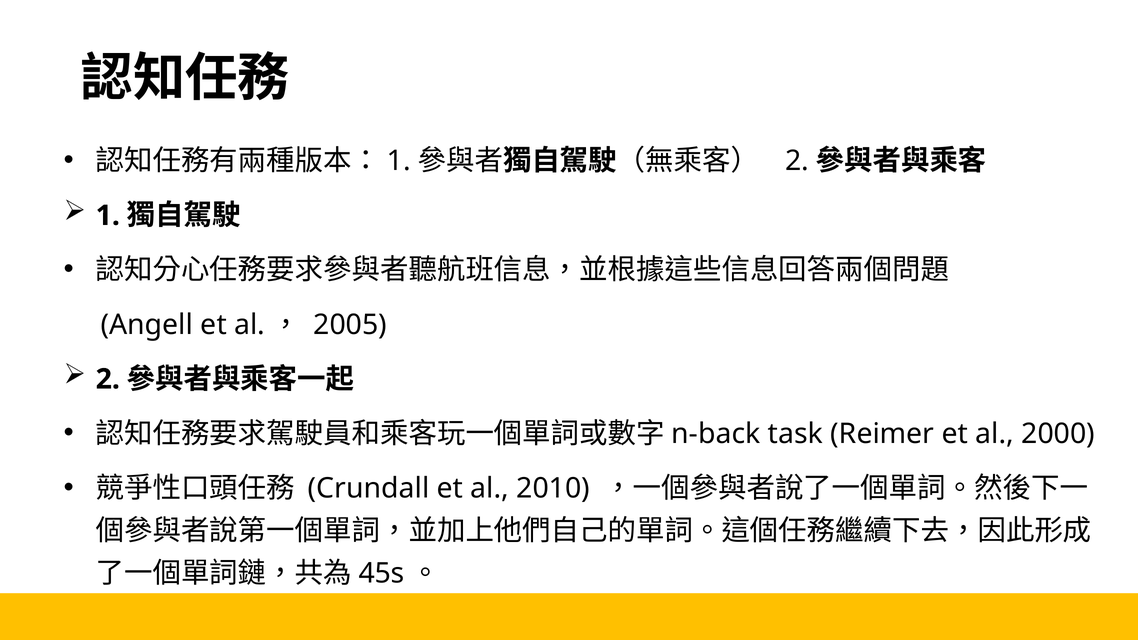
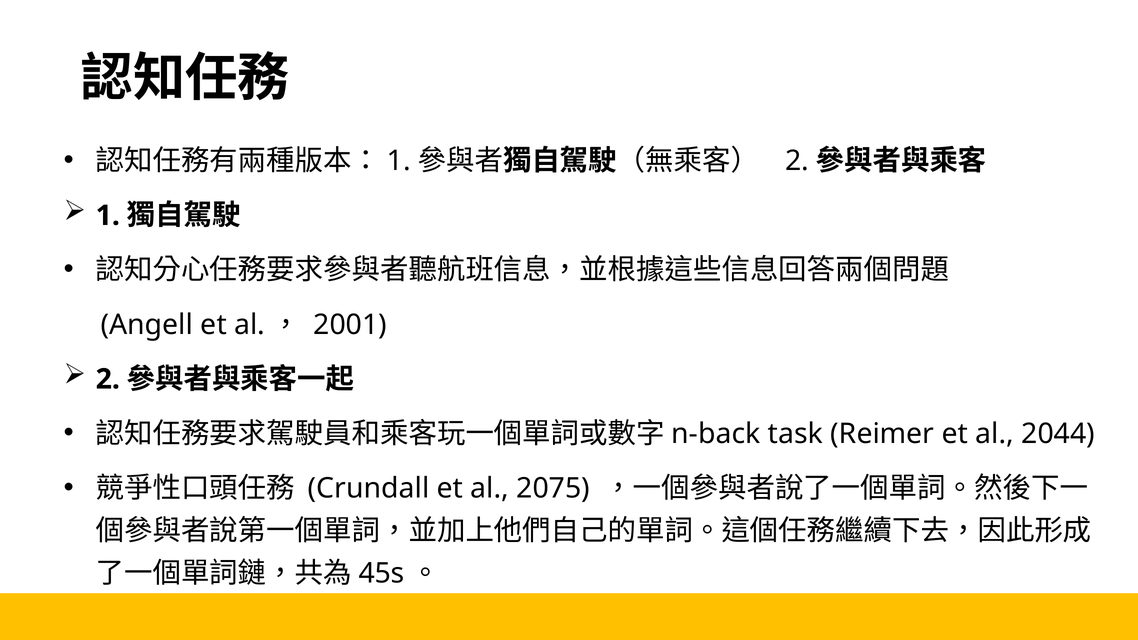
2005: 2005 -> 2001
2000: 2000 -> 2044
2010: 2010 -> 2075
